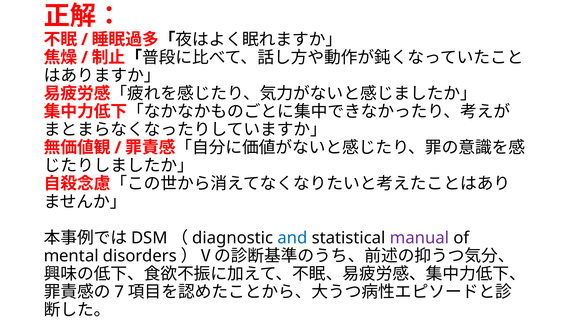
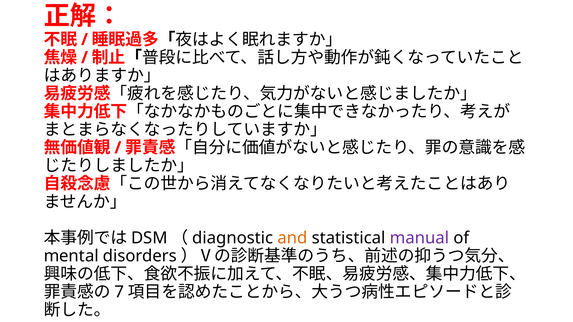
and colour: blue -> orange
